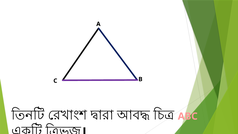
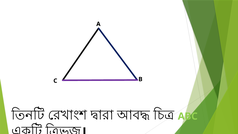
ABC colour: pink -> light green
